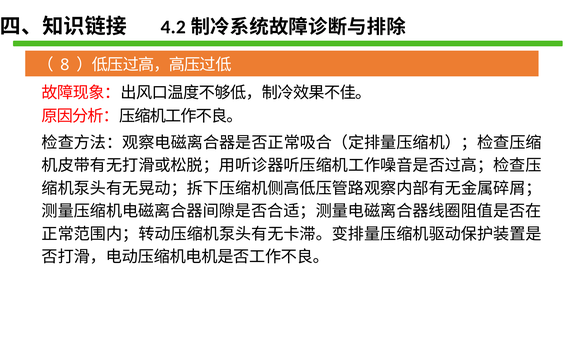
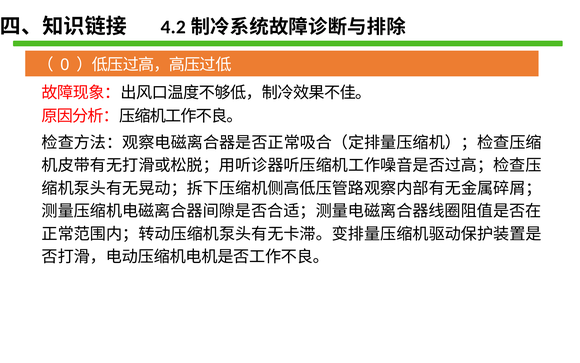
8: 8 -> 0
